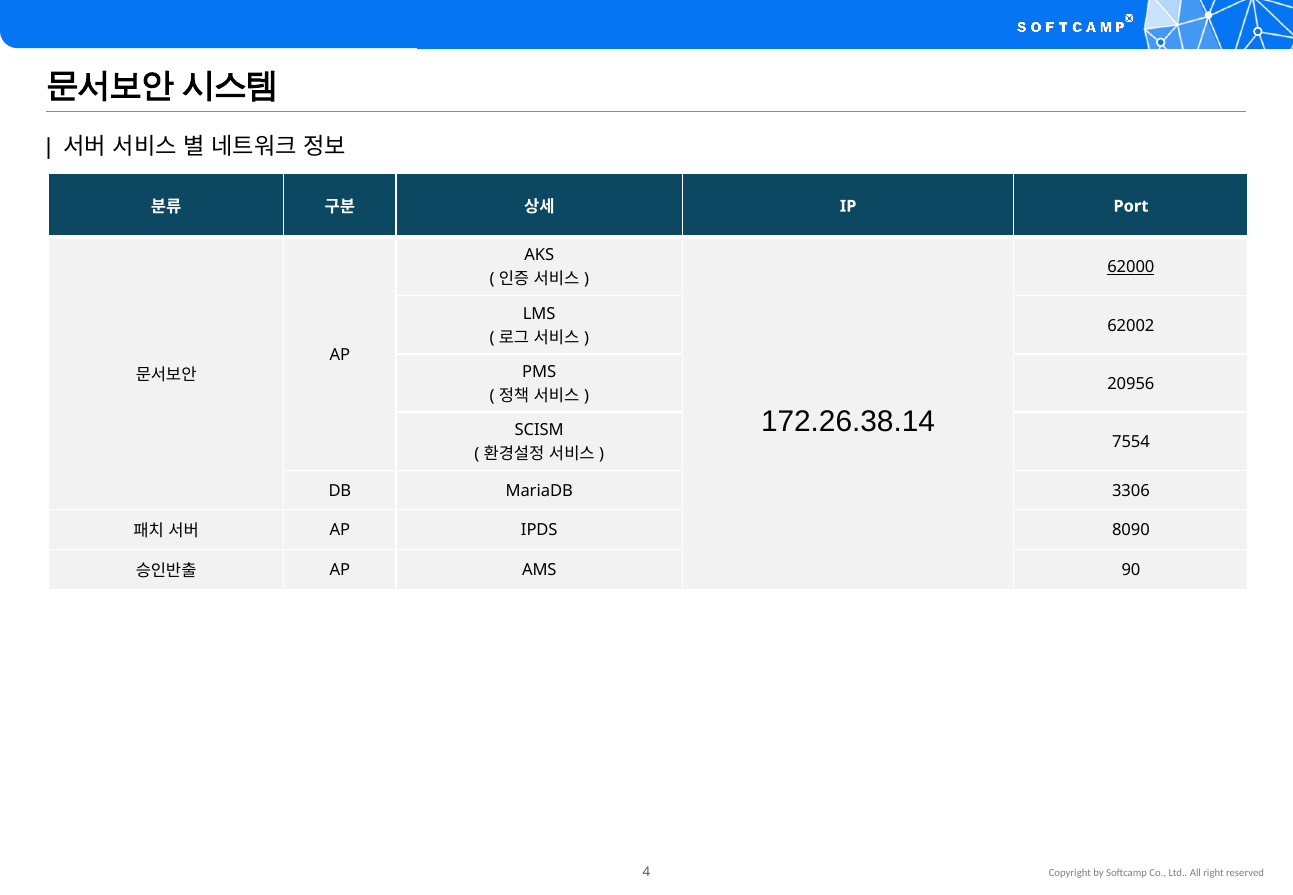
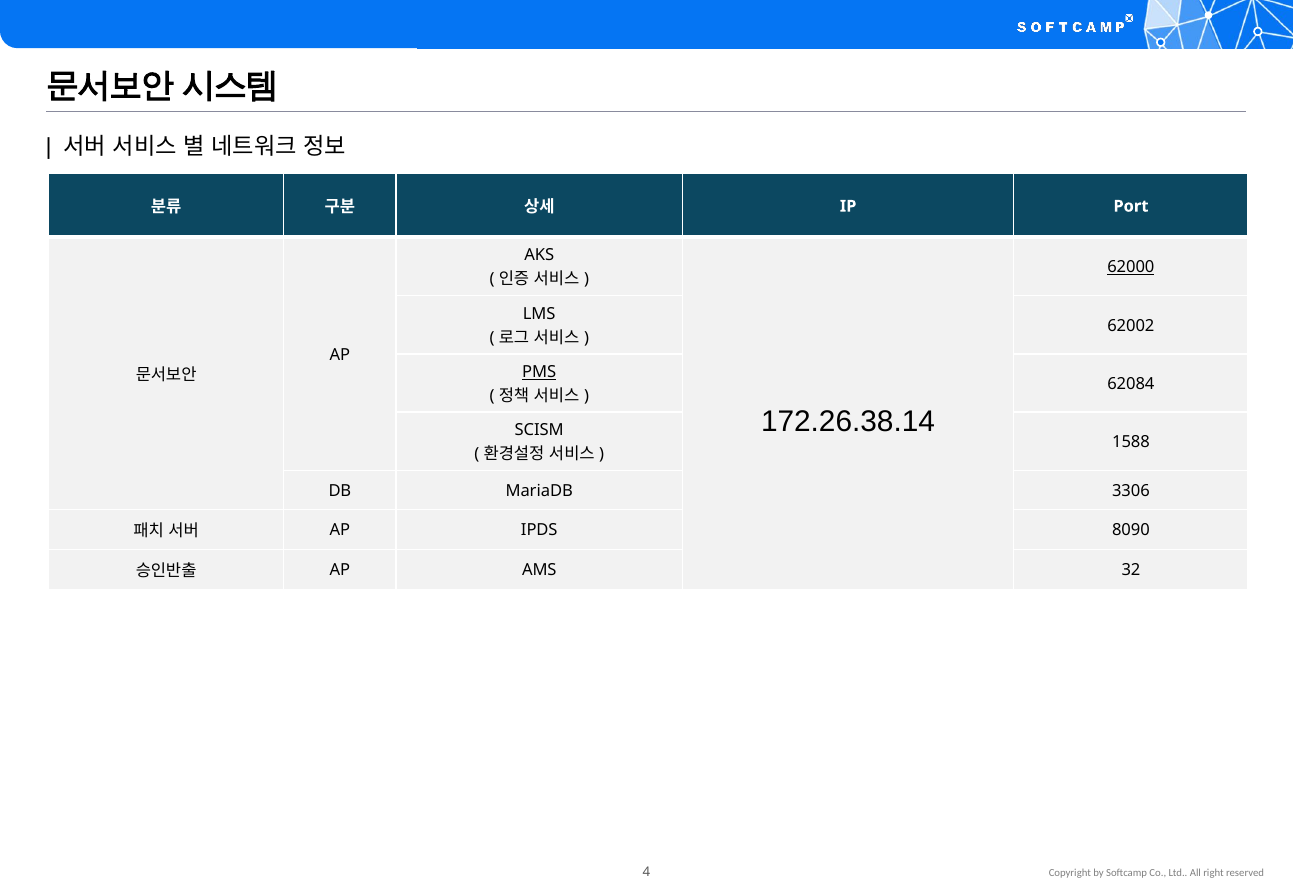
PMS underline: none -> present
20956: 20956 -> 62084
7554: 7554 -> 1588
90: 90 -> 32
